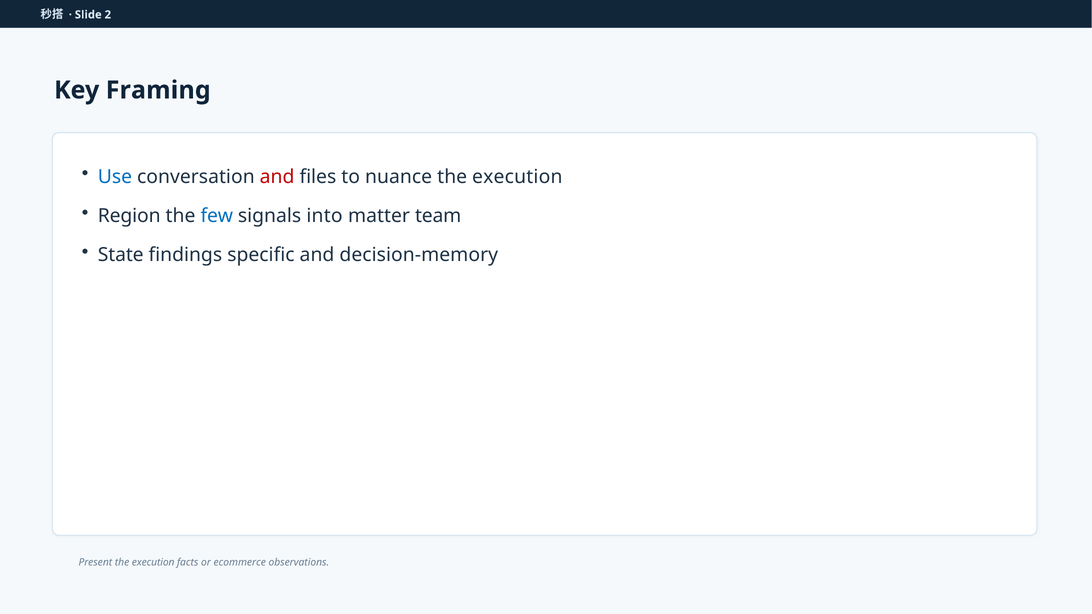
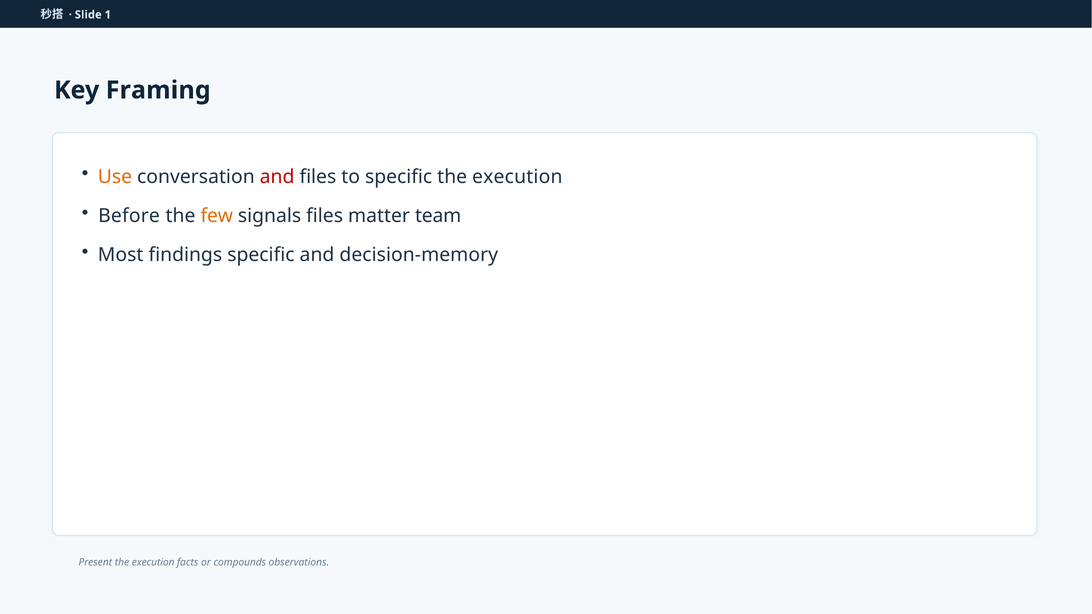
2: 2 -> 1
Use colour: blue -> orange
to nuance: nuance -> specific
Region: Region -> Before
few colour: blue -> orange
signals into: into -> files
State: State -> Most
ecommerce: ecommerce -> compounds
